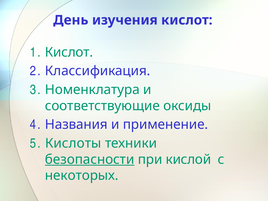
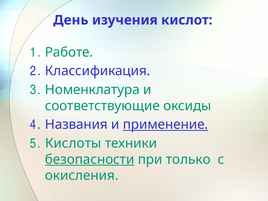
Кислот at (69, 52): Кислот -> Работе
применение underline: none -> present
кислой: кислой -> только
некоторых: некоторых -> окисления
